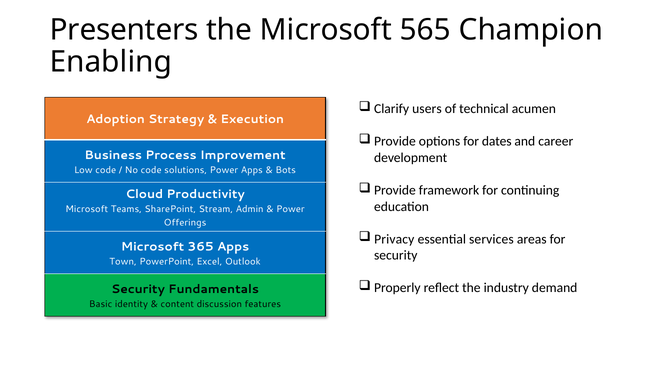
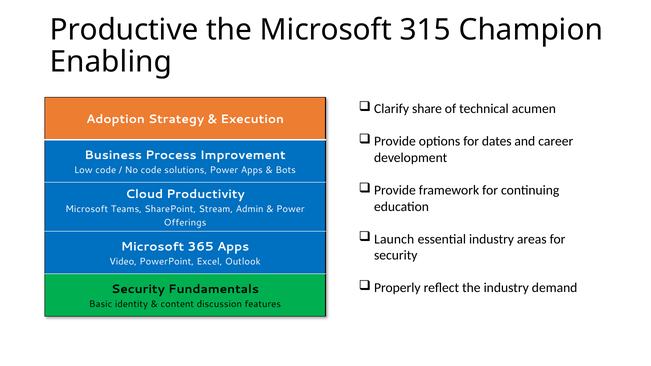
Presenters: Presenters -> Productive
565: 565 -> 315
users: users -> share
Privacy: Privacy -> Launch
essential services: services -> industry
Town: Town -> Video
